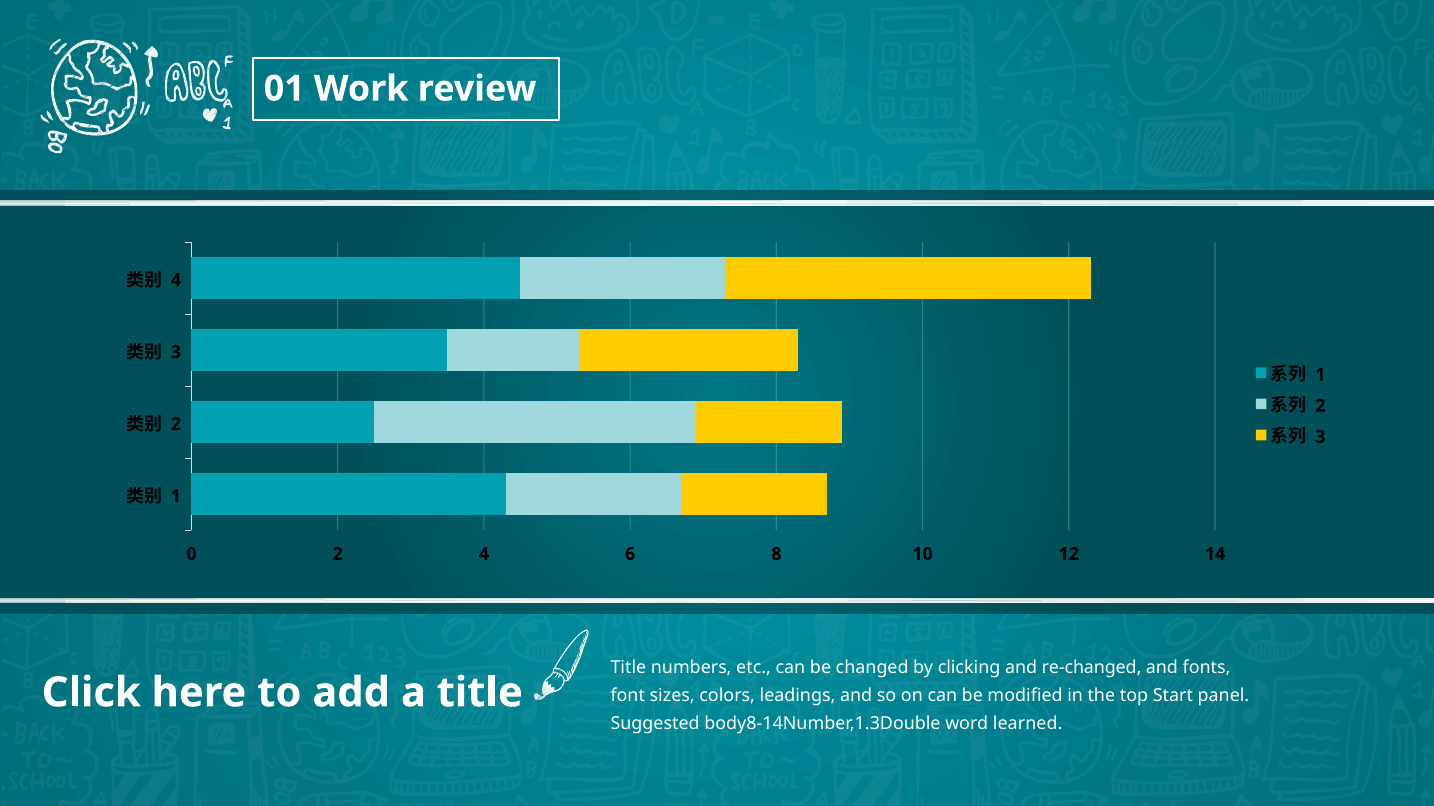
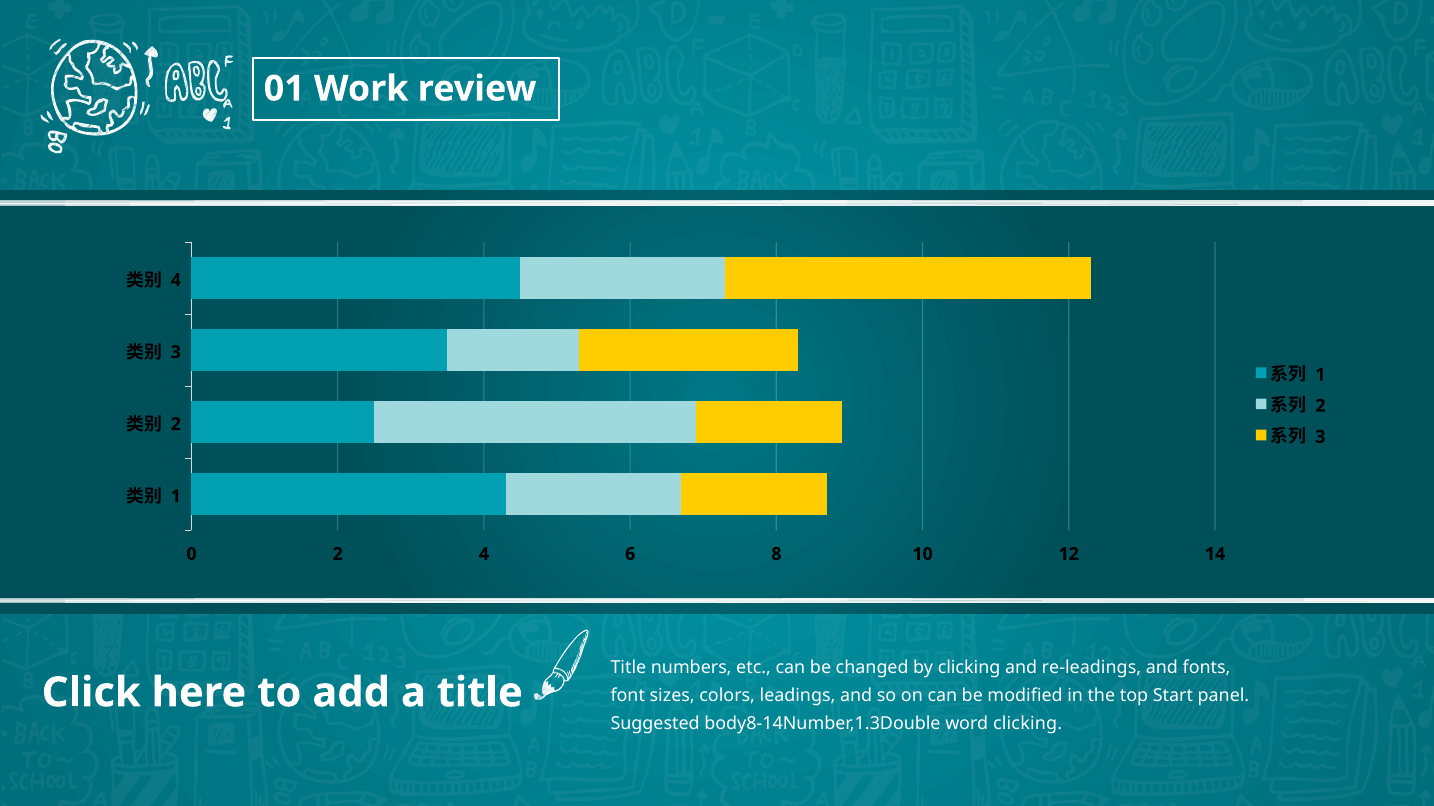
re-changed: re-changed -> re-leadings
word learned: learned -> clicking
